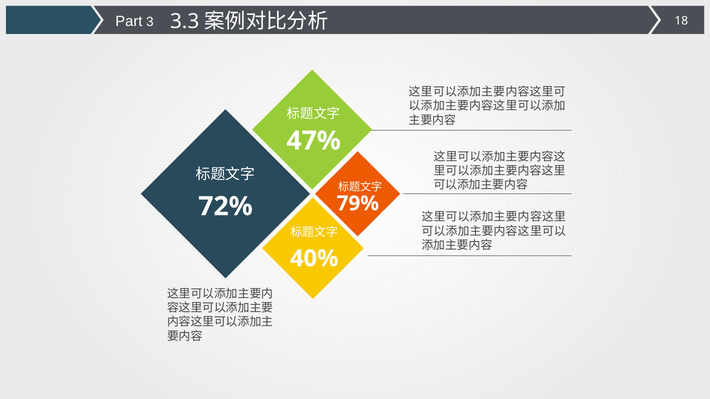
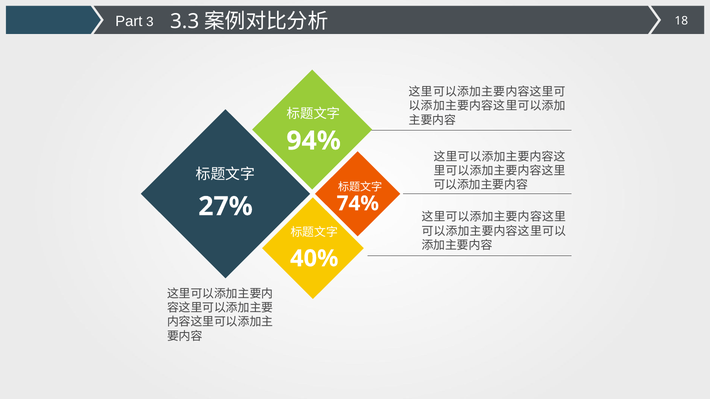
47%: 47% -> 94%
79%: 79% -> 74%
72%: 72% -> 27%
